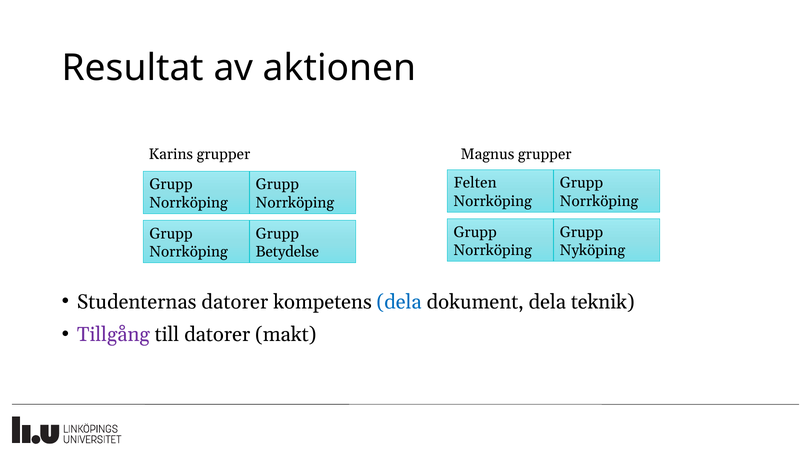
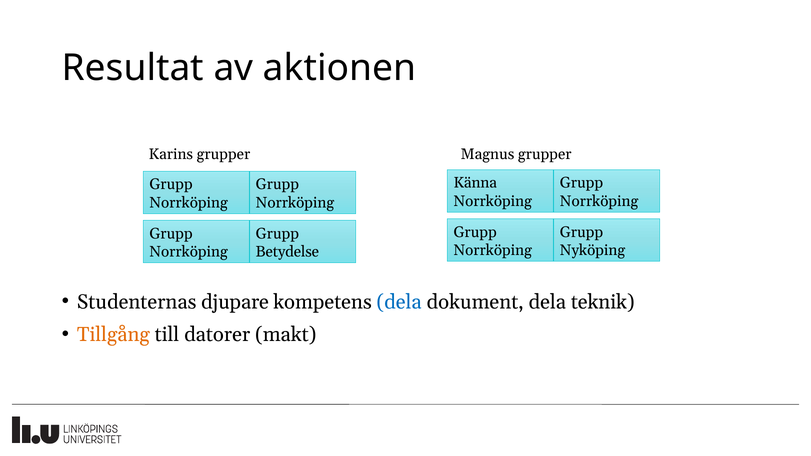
Felten: Felten -> Känna
Studenternas datorer: datorer -> djupare
Tillgång colour: purple -> orange
